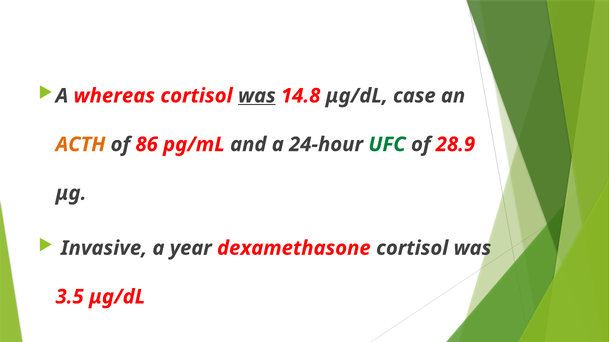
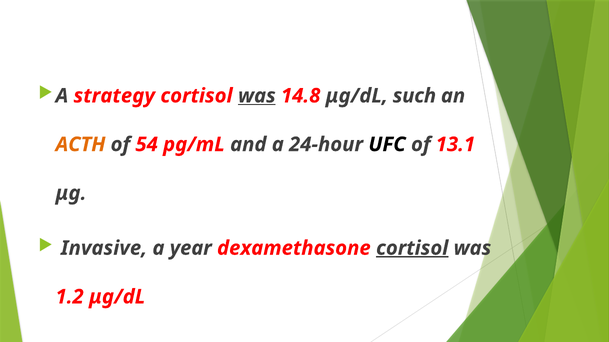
whereas: whereas -> strategy
case: case -> such
86: 86 -> 54
UFC colour: green -> black
28.9: 28.9 -> 13.1
cortisol at (412, 248) underline: none -> present
3.5: 3.5 -> 1.2
